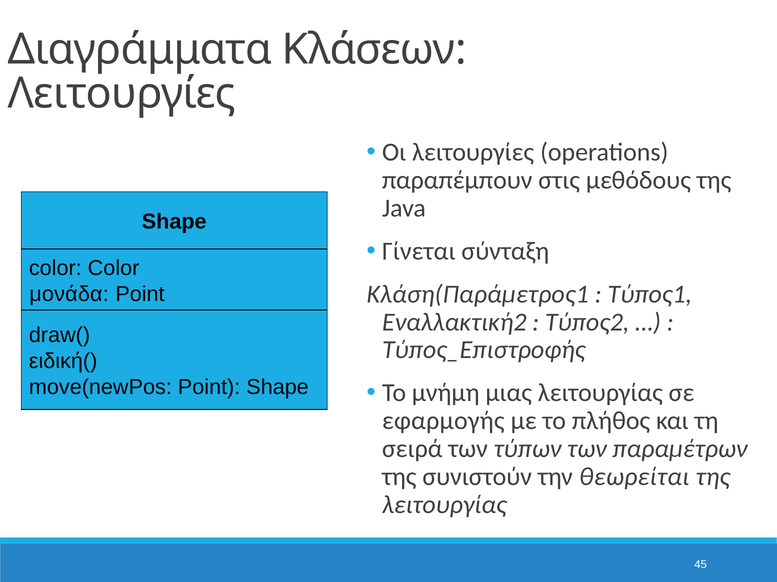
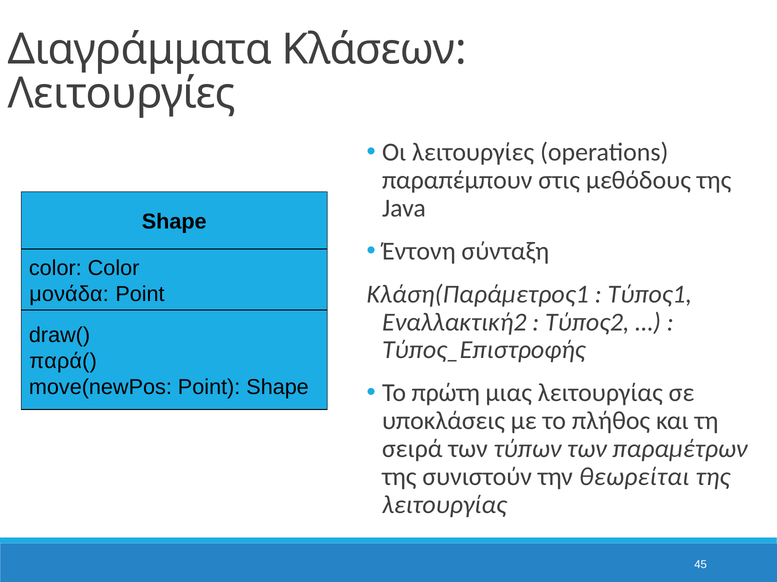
Γίνεται: Γίνεται -> Έντονη
ειδική(: ειδική( -> παρά(
μνήμη: μνήμη -> πρώτη
εφαρμογής: εφαρμογής -> υποκλάσεις
